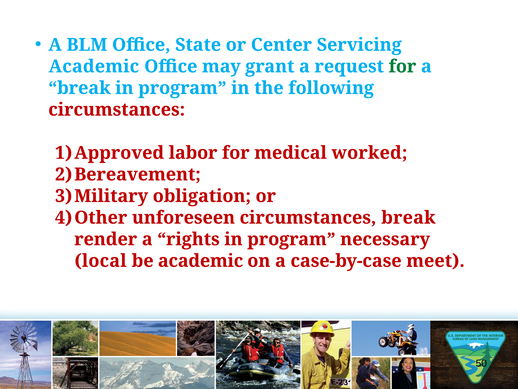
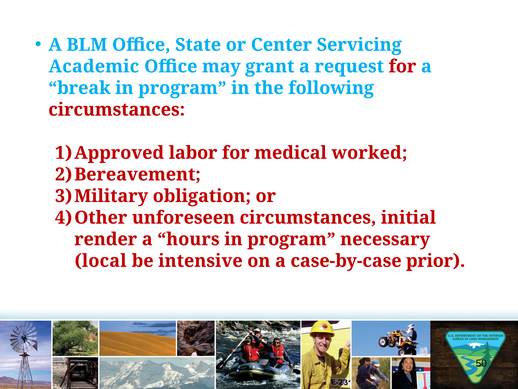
for at (402, 66) colour: green -> red
circumstances break: break -> initial
rights: rights -> hours
be academic: academic -> intensive
meet: meet -> prior
